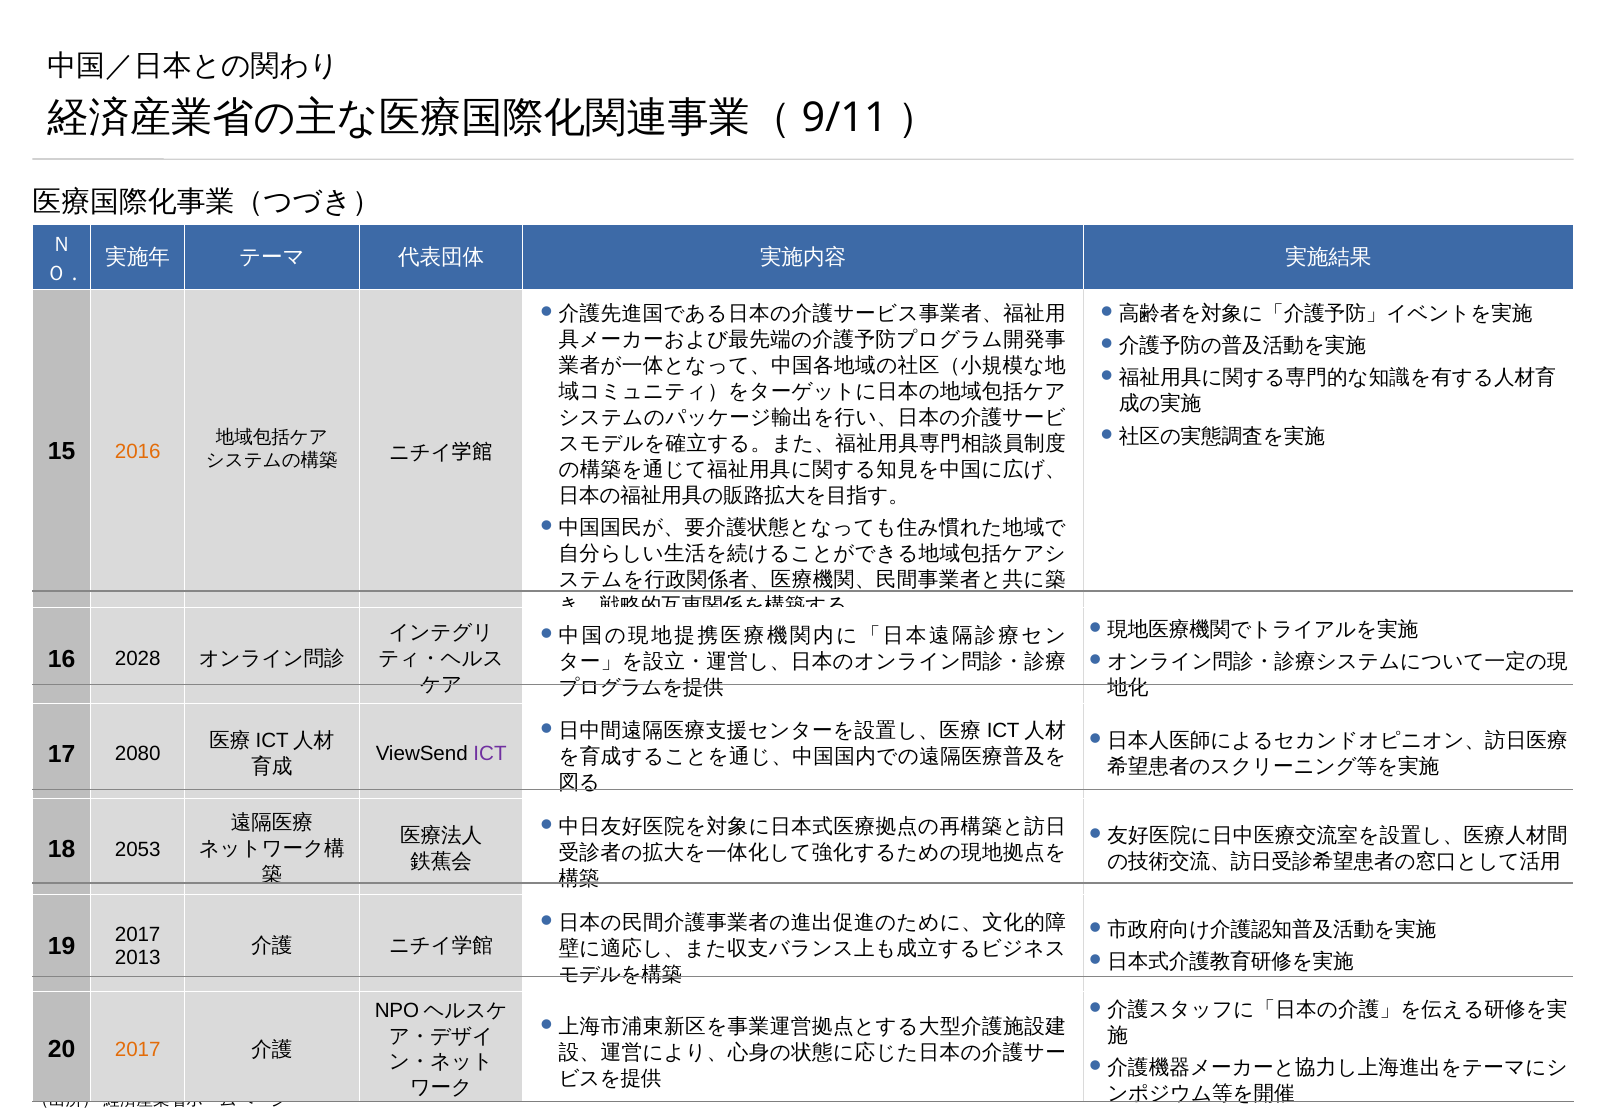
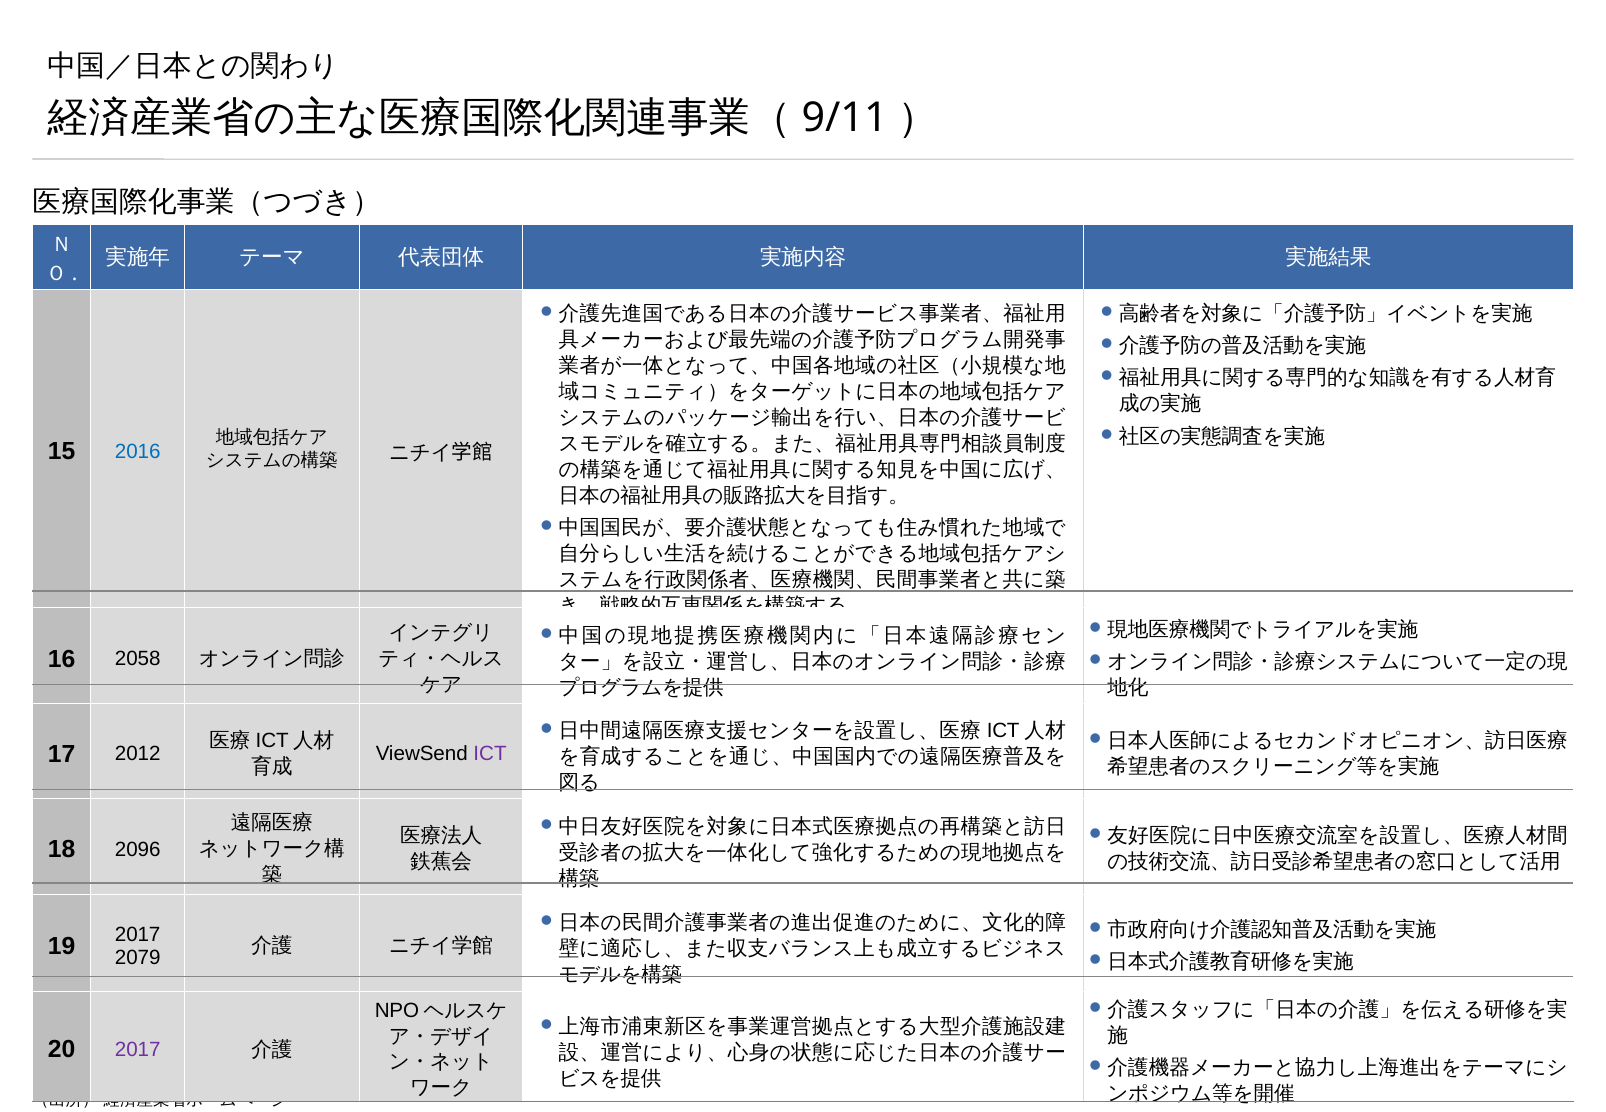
2016 colour: orange -> blue
2028: 2028 -> 2058
2080: 2080 -> 2012
2053: 2053 -> 2096
2013: 2013 -> 2079
2017 at (138, 1049) colour: orange -> purple
